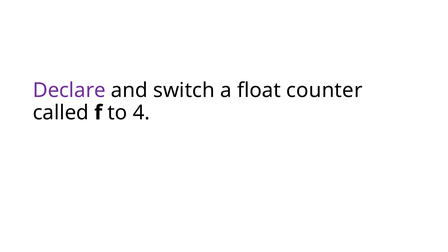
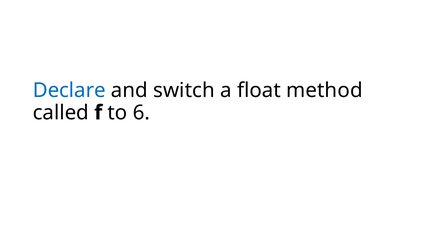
Declare colour: purple -> blue
counter: counter -> method
4: 4 -> 6
